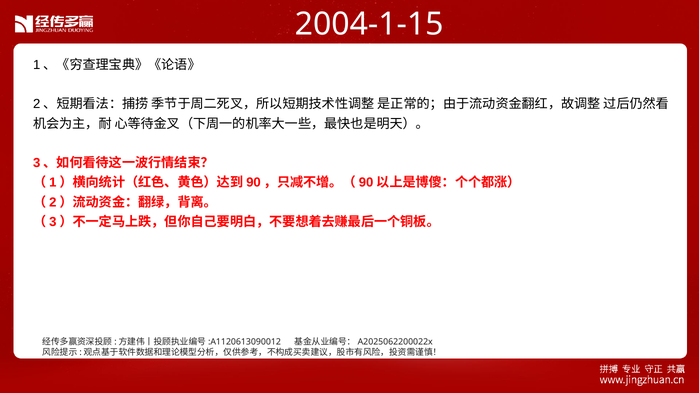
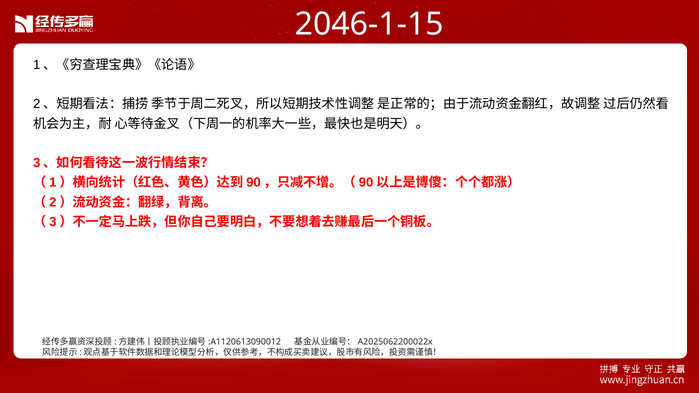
2004-1-15: 2004-1-15 -> 2046-1-15
